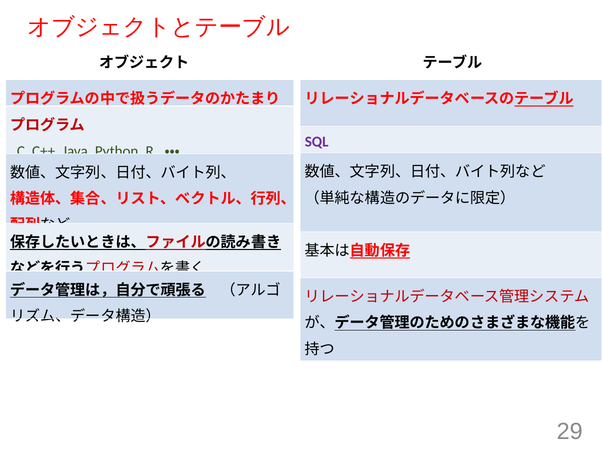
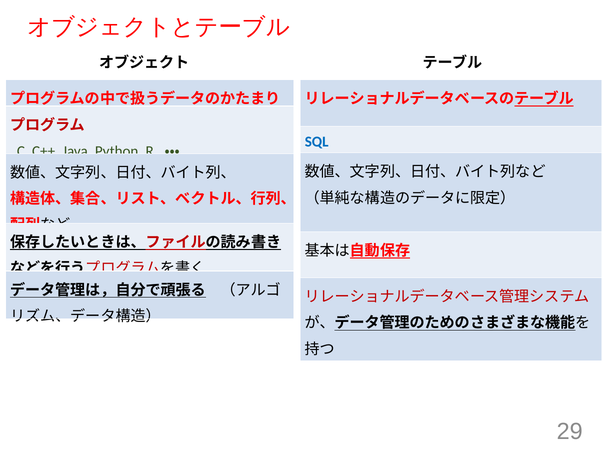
SQL colour: purple -> blue
